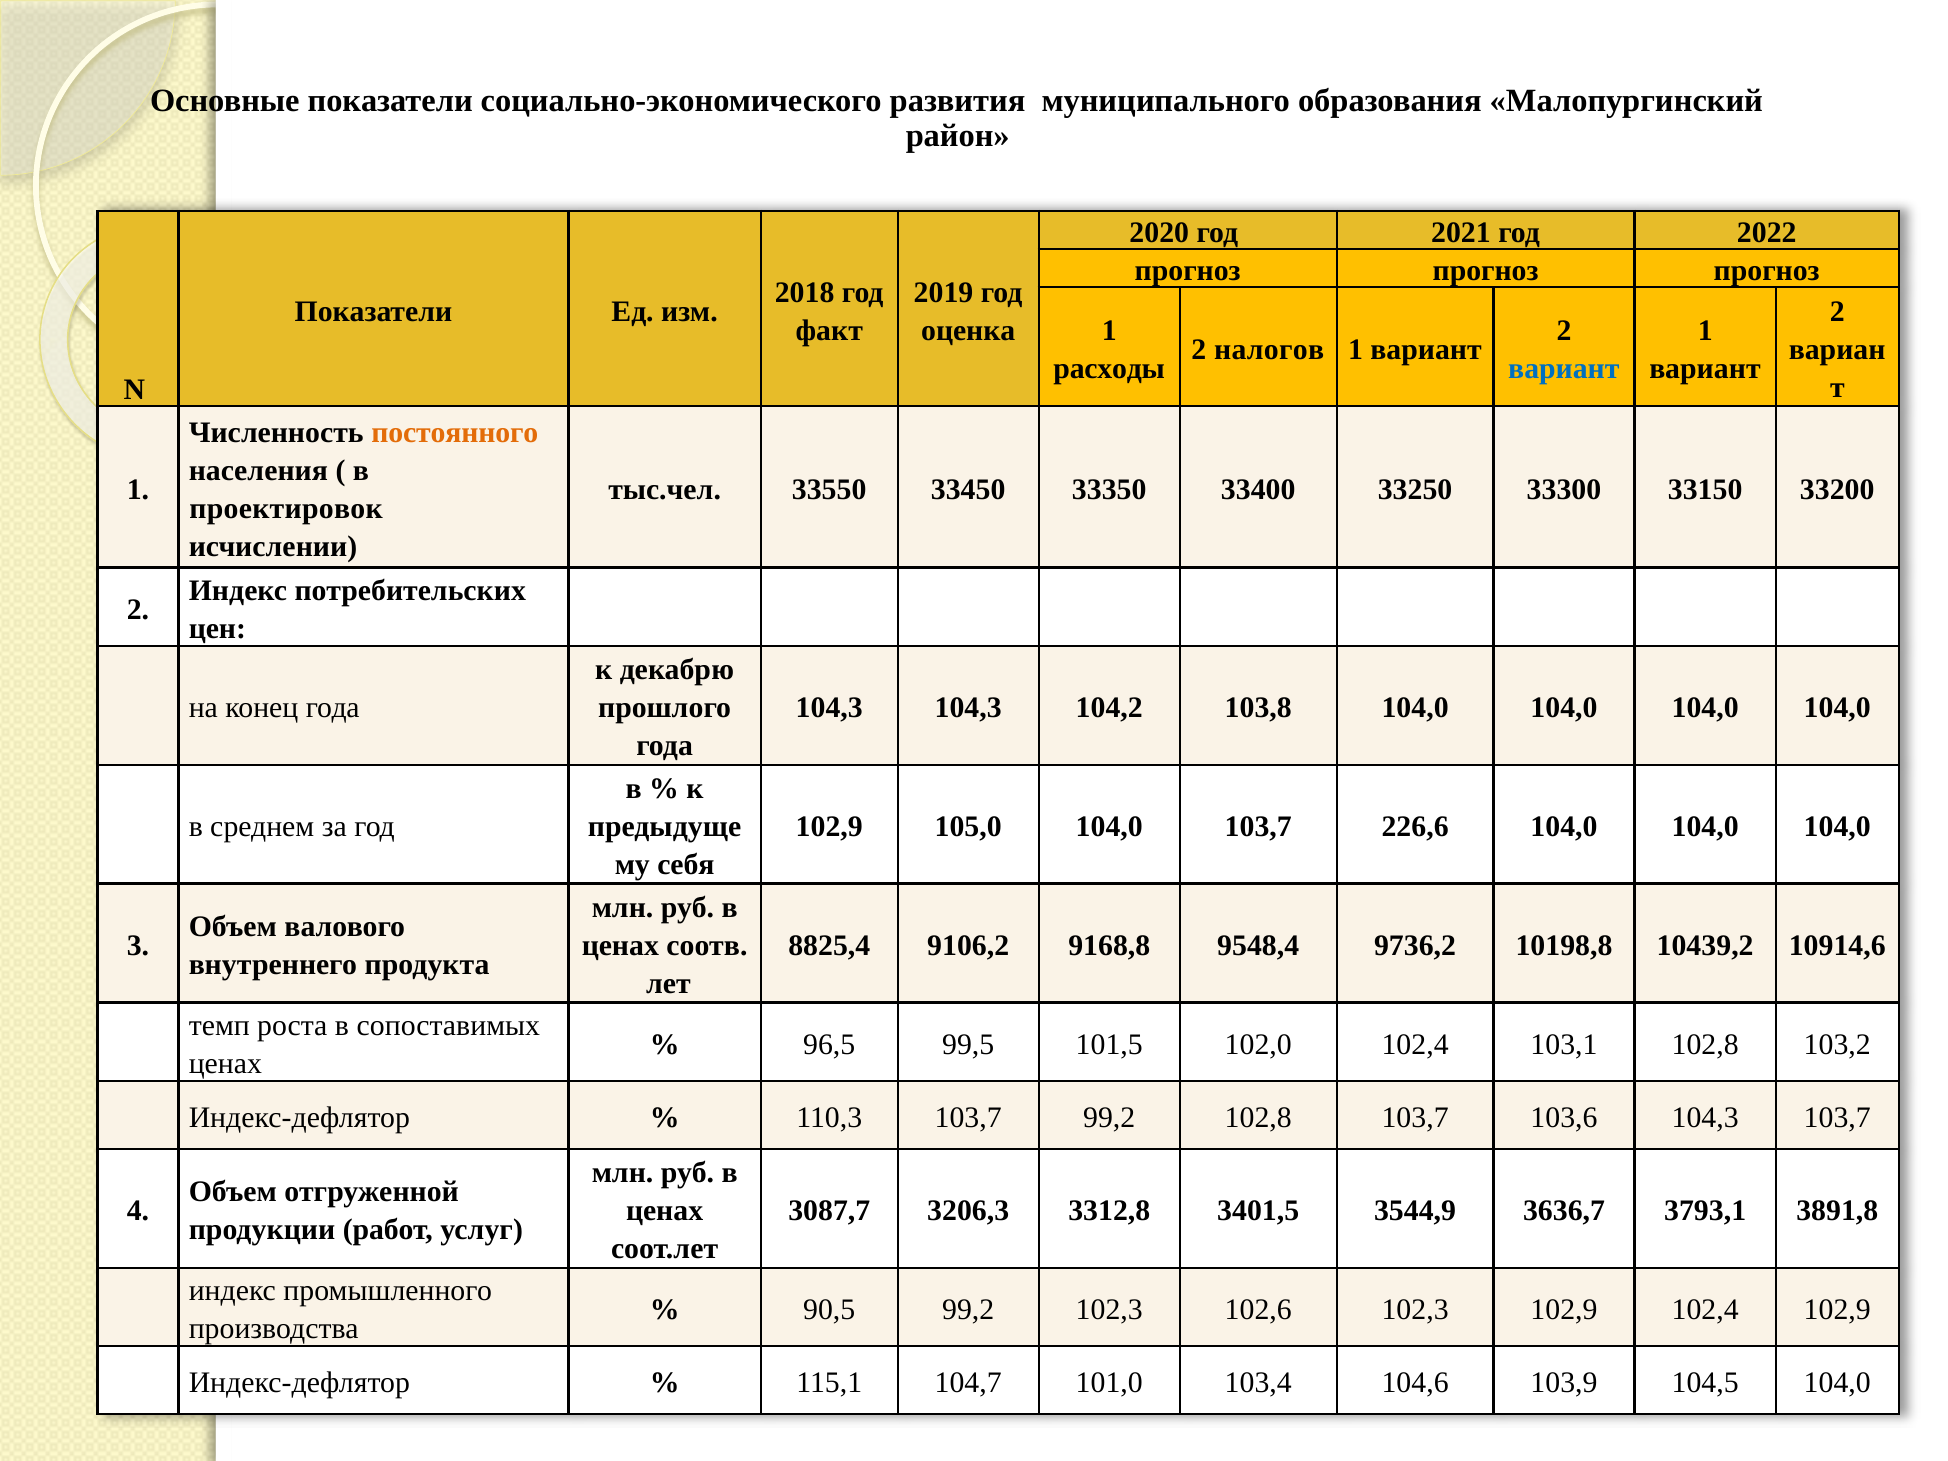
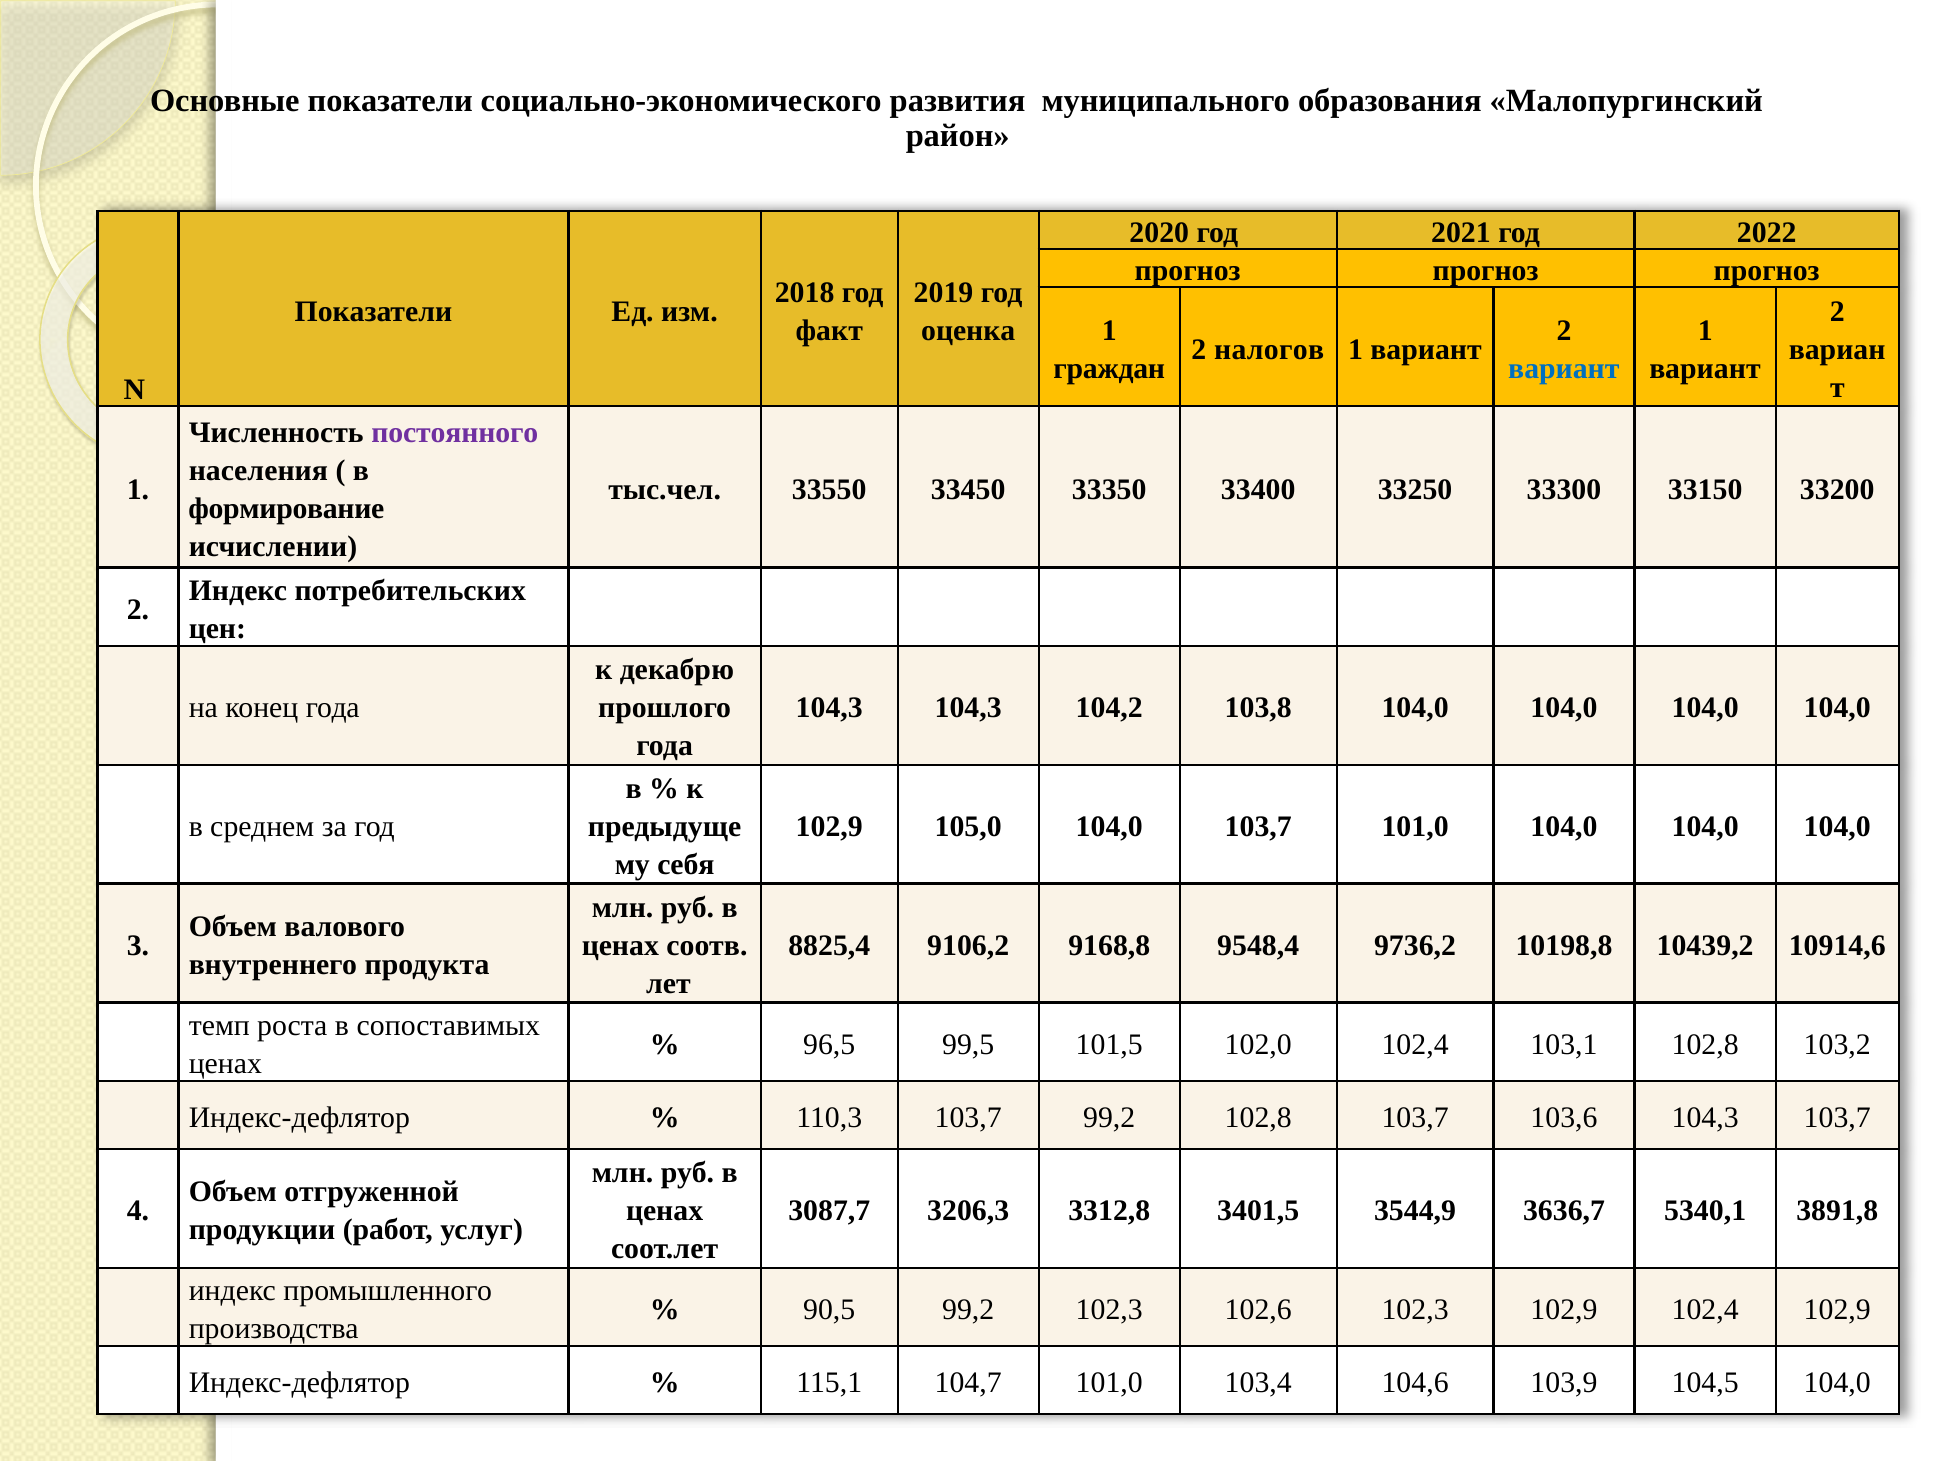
расходы: расходы -> граждан
постоянного colour: orange -> purple
проектировок: проектировок -> формирование
103,7 226,6: 226,6 -> 101,0
3793,1: 3793,1 -> 5340,1
